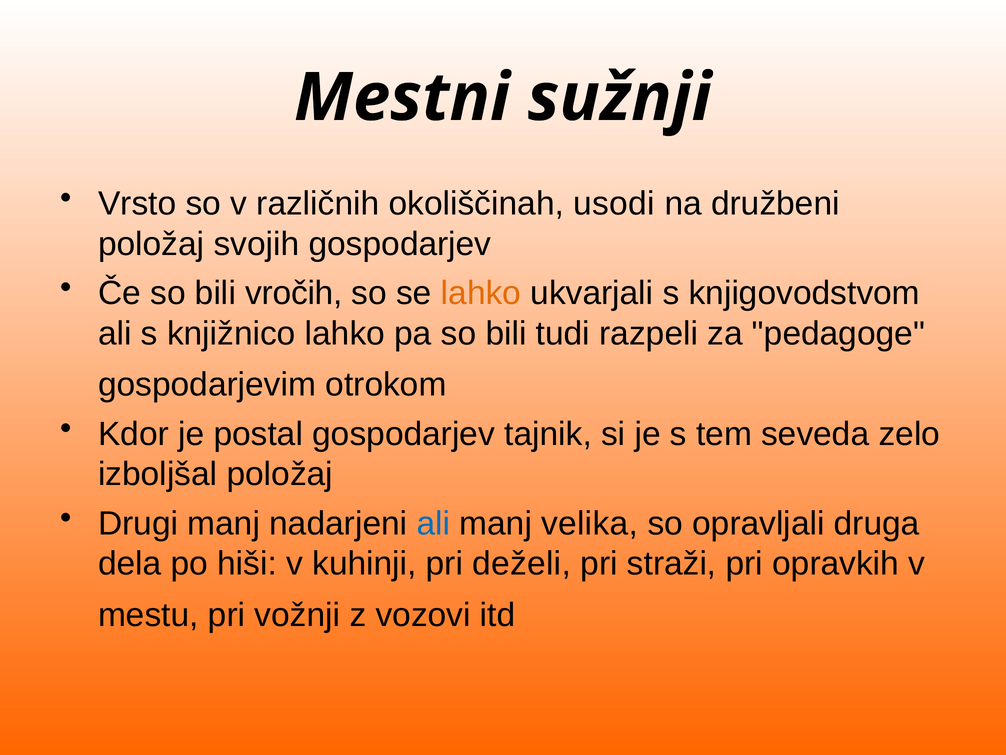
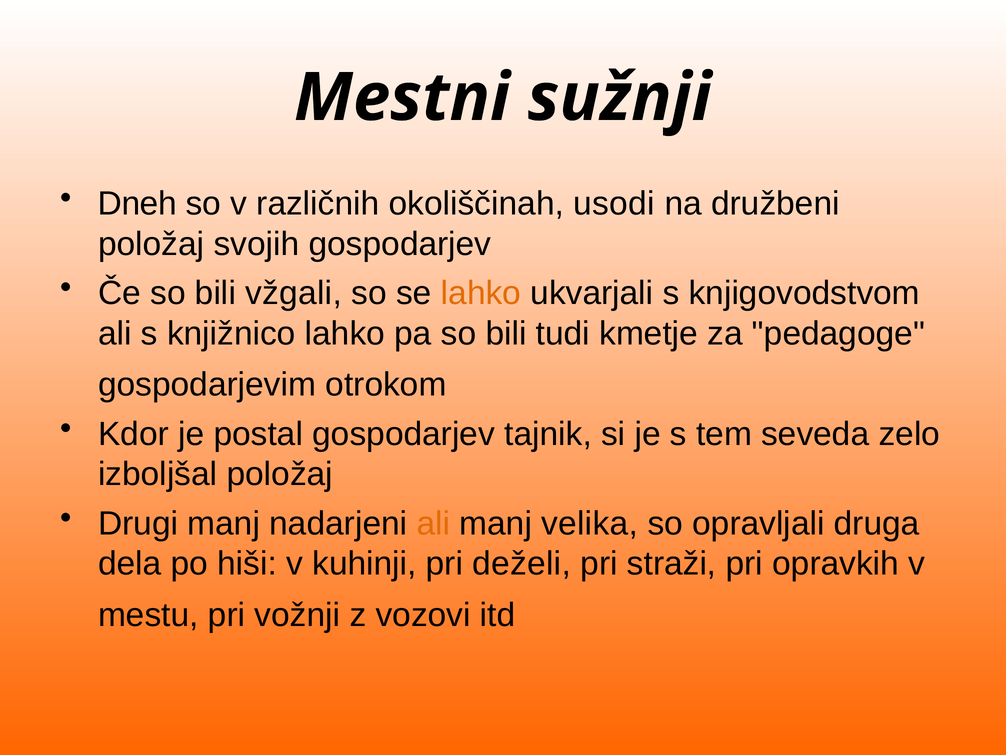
Vrsto: Vrsto -> Dneh
vročih: vročih -> vžgali
razpeli: razpeli -> kmetje
ali at (433, 523) colour: blue -> orange
